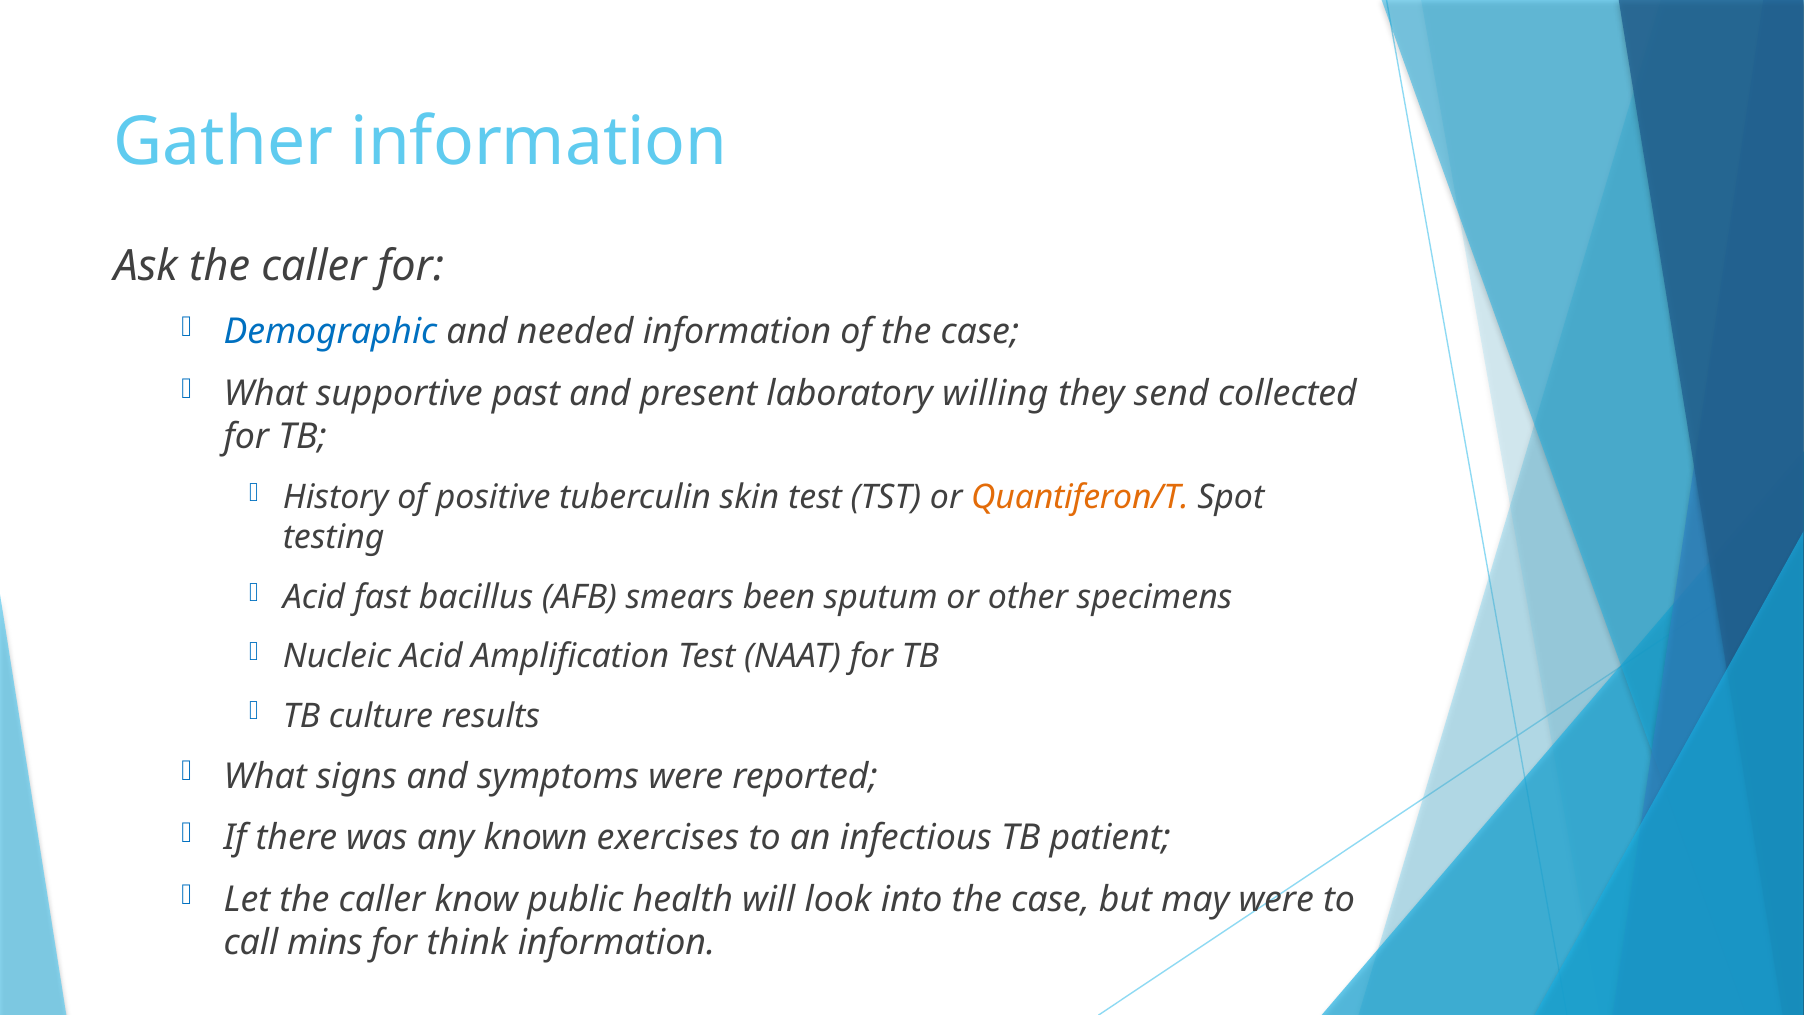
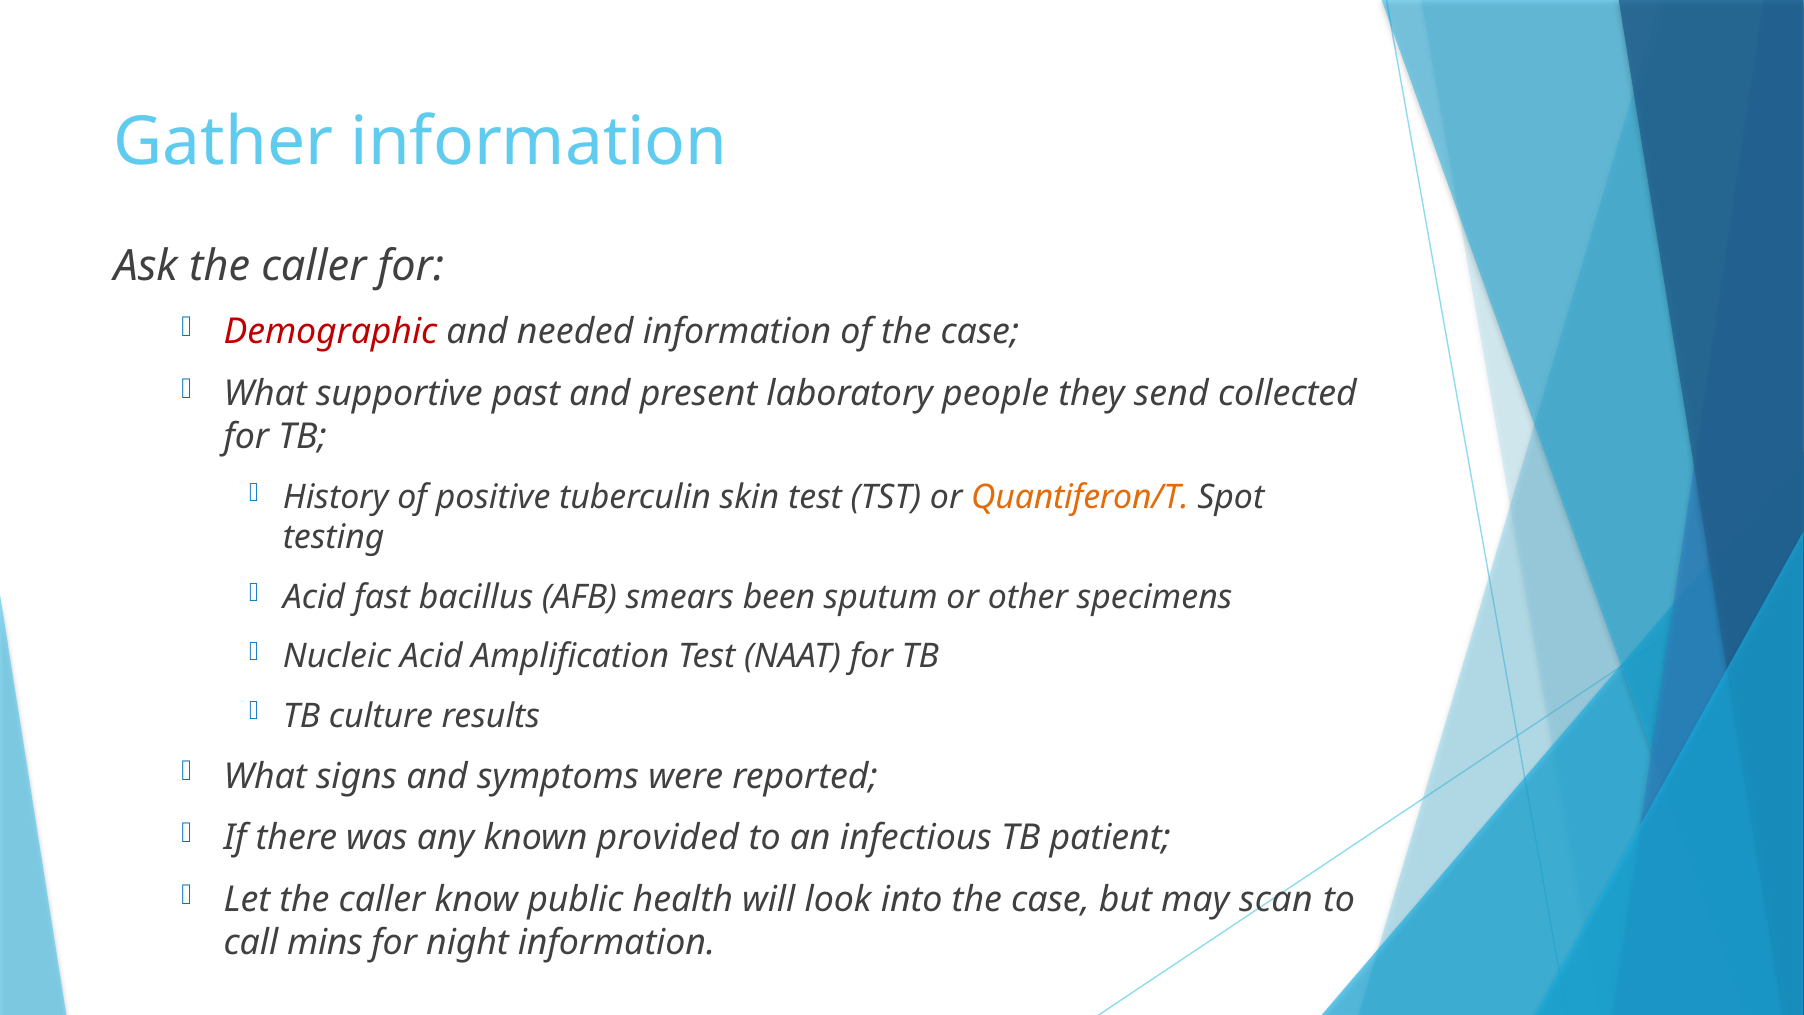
Demographic colour: blue -> red
willing: willing -> people
exercises: exercises -> provided
may were: were -> scan
think: think -> night
